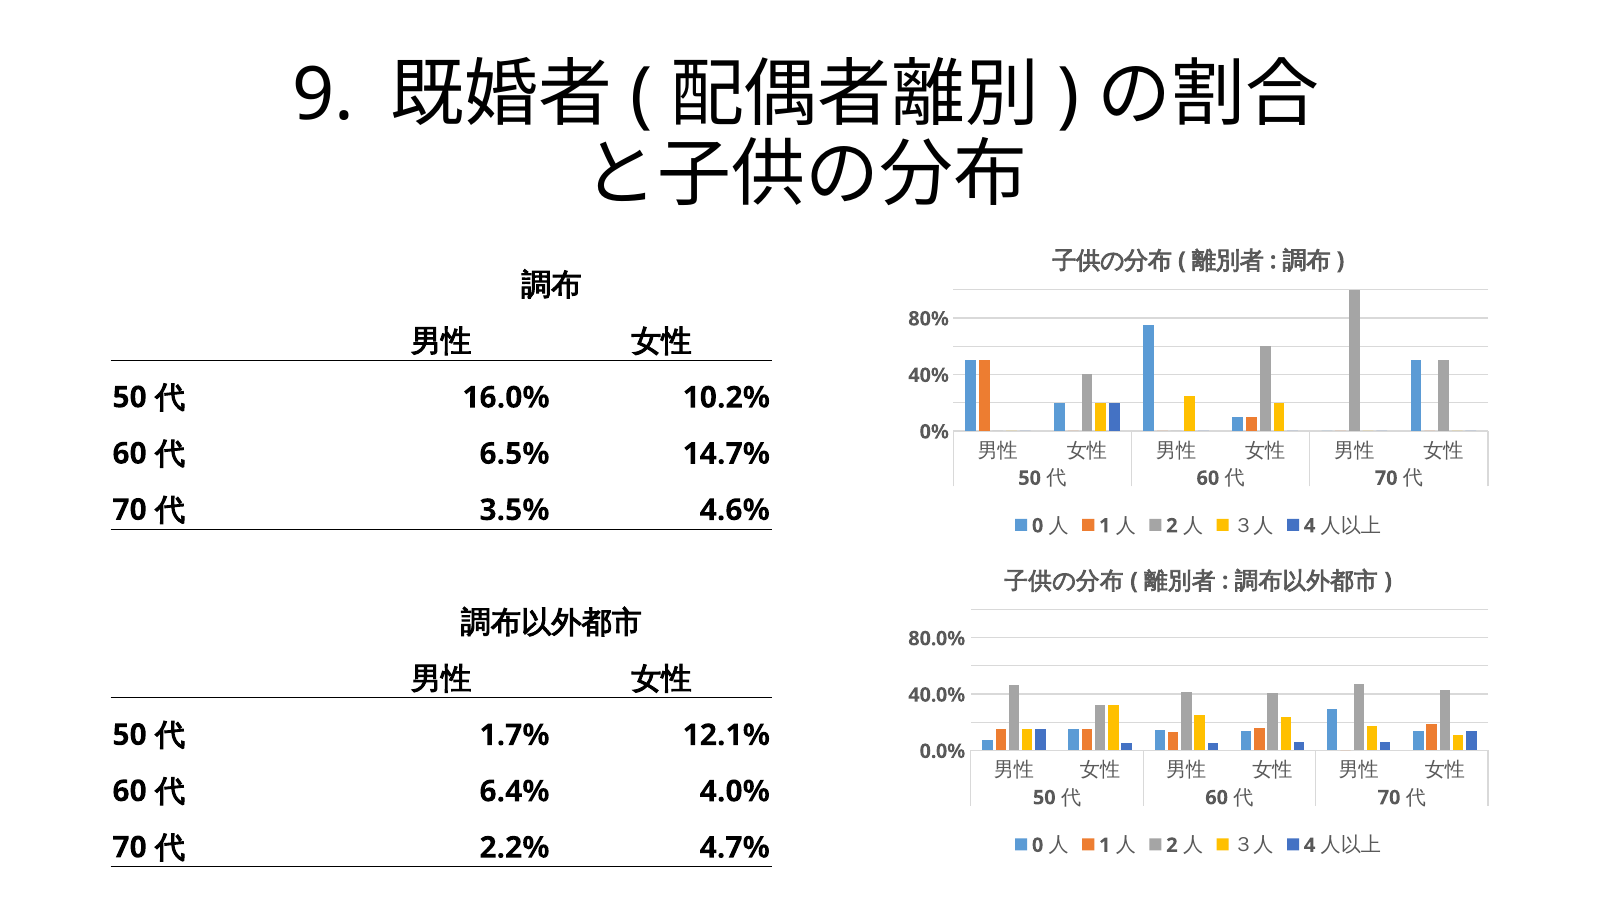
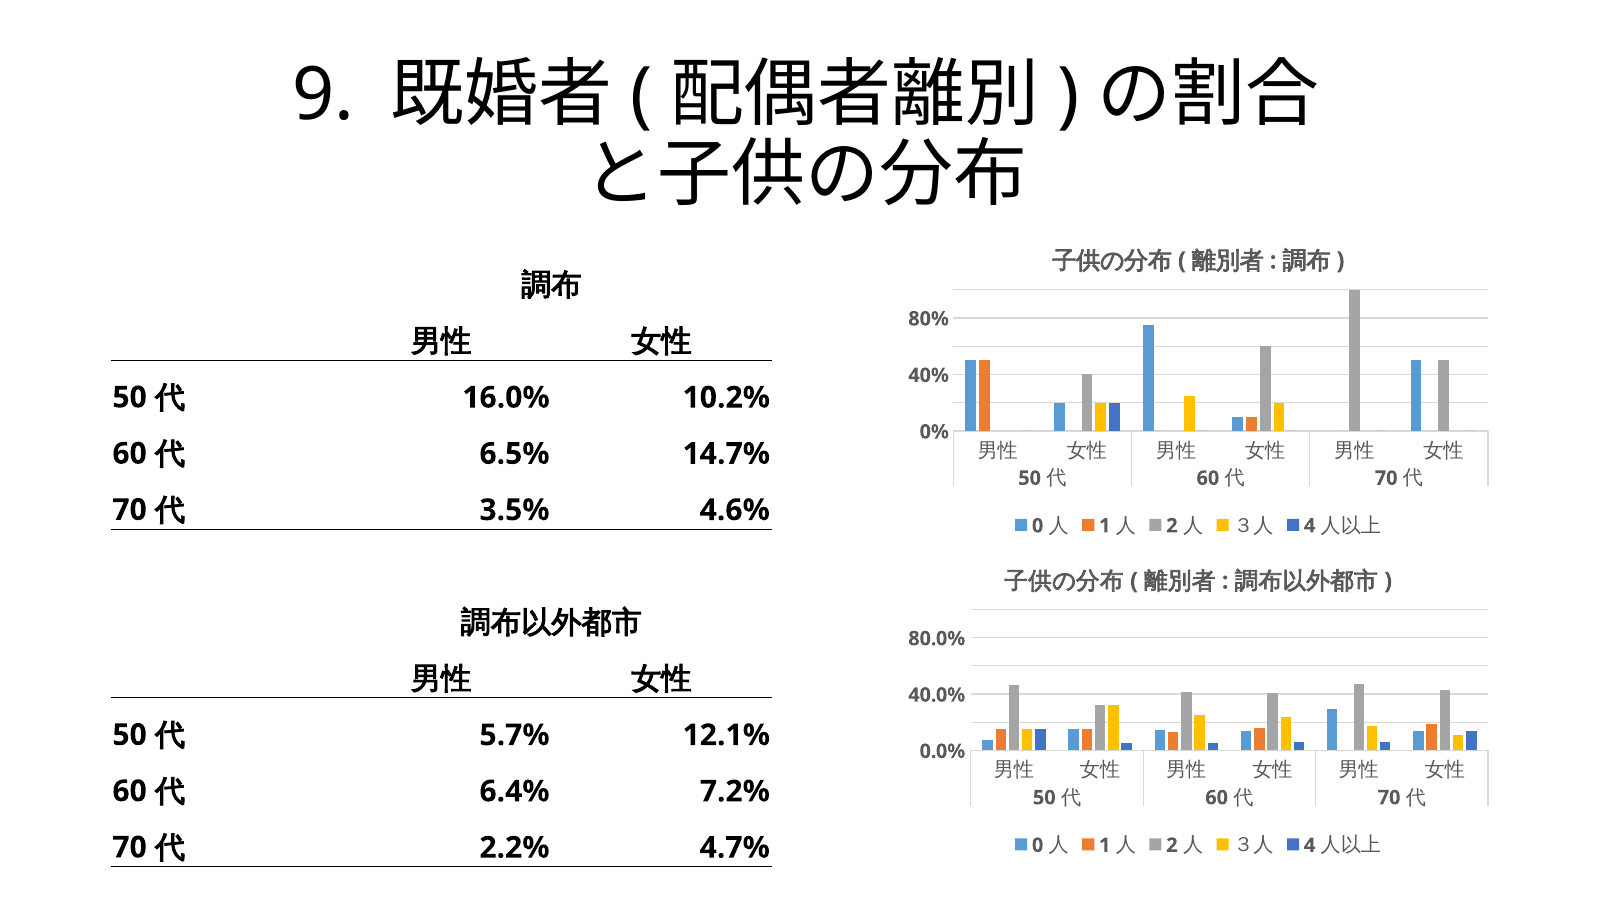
1.7%: 1.7% -> 5.7%
4.0%: 4.0% -> 7.2%
